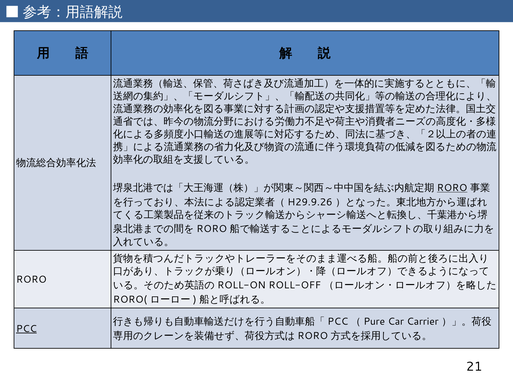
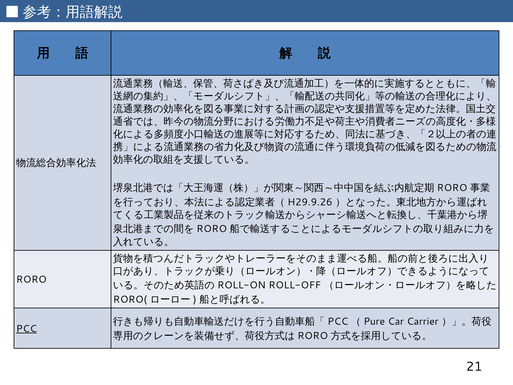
RORO at (452, 188) underline: present -> none
